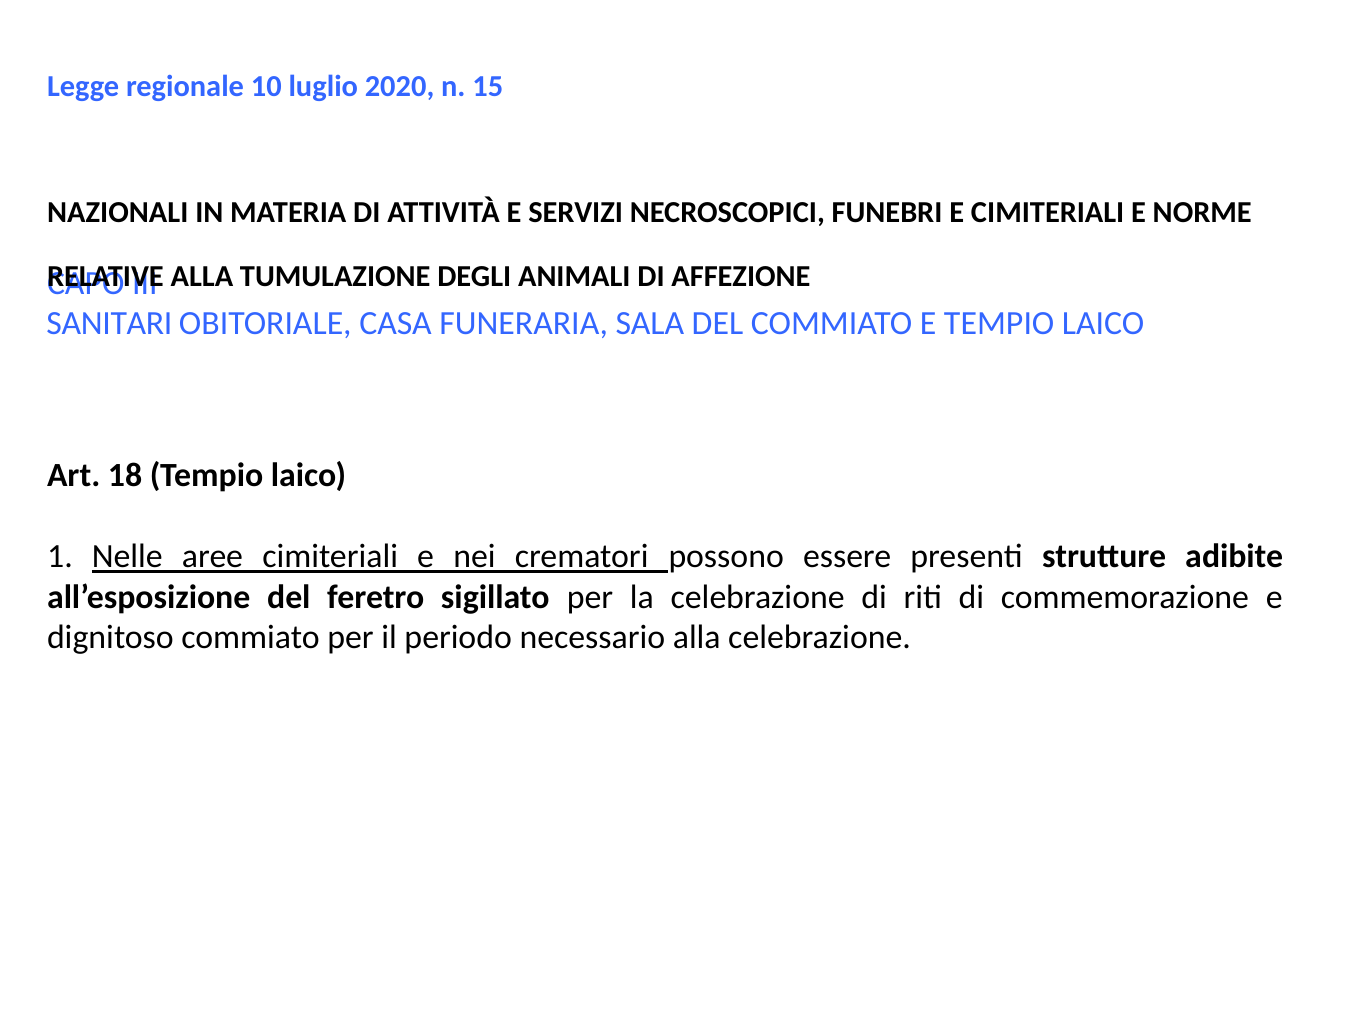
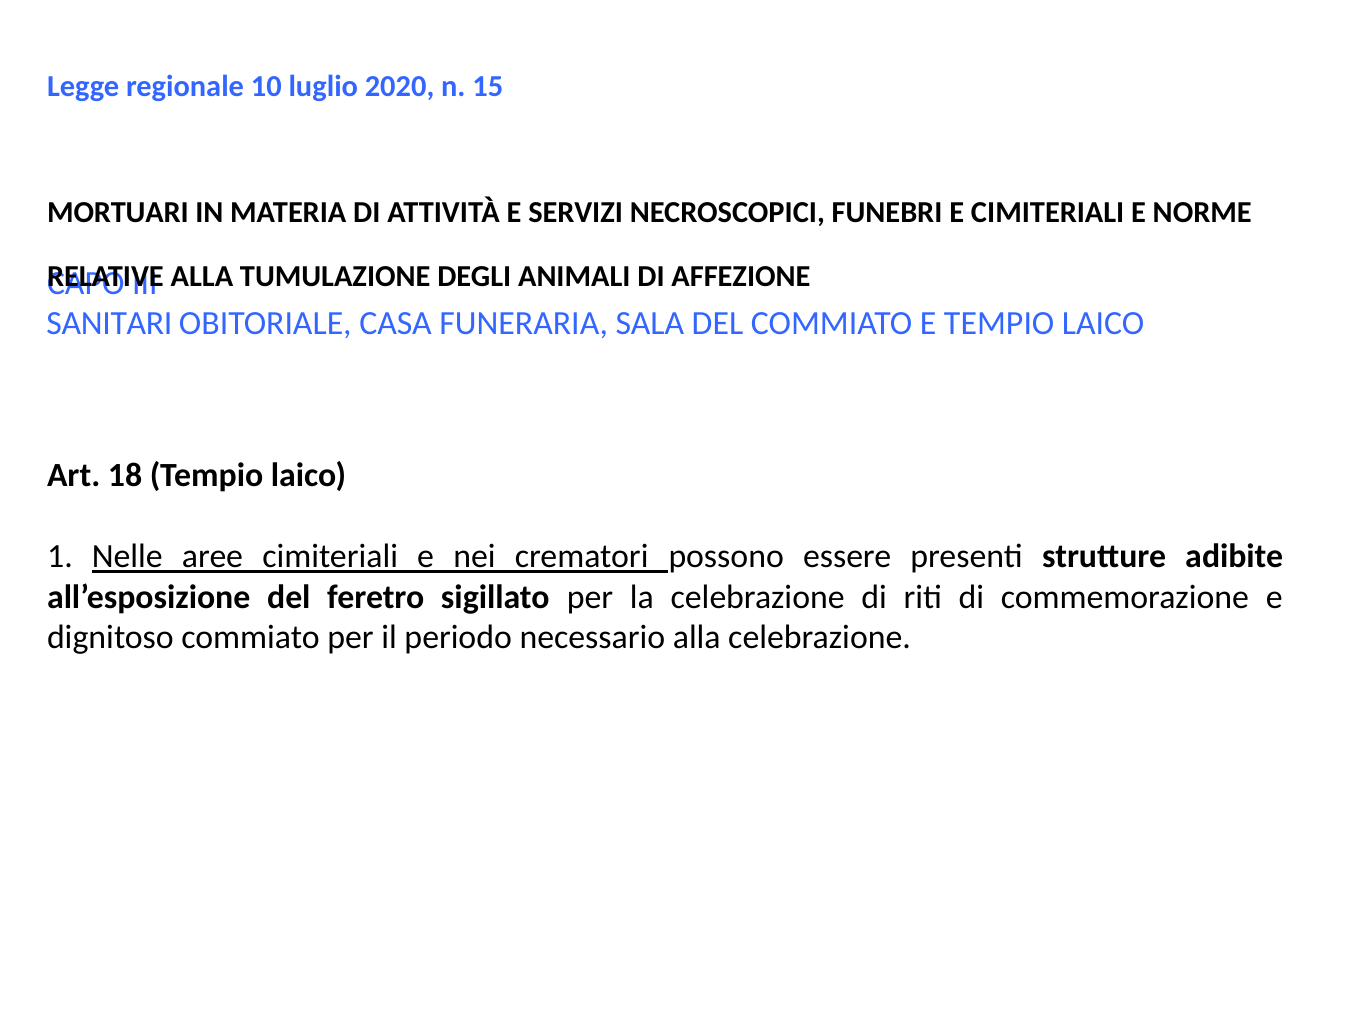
NAZIONALI: NAZIONALI -> MORTUARI
